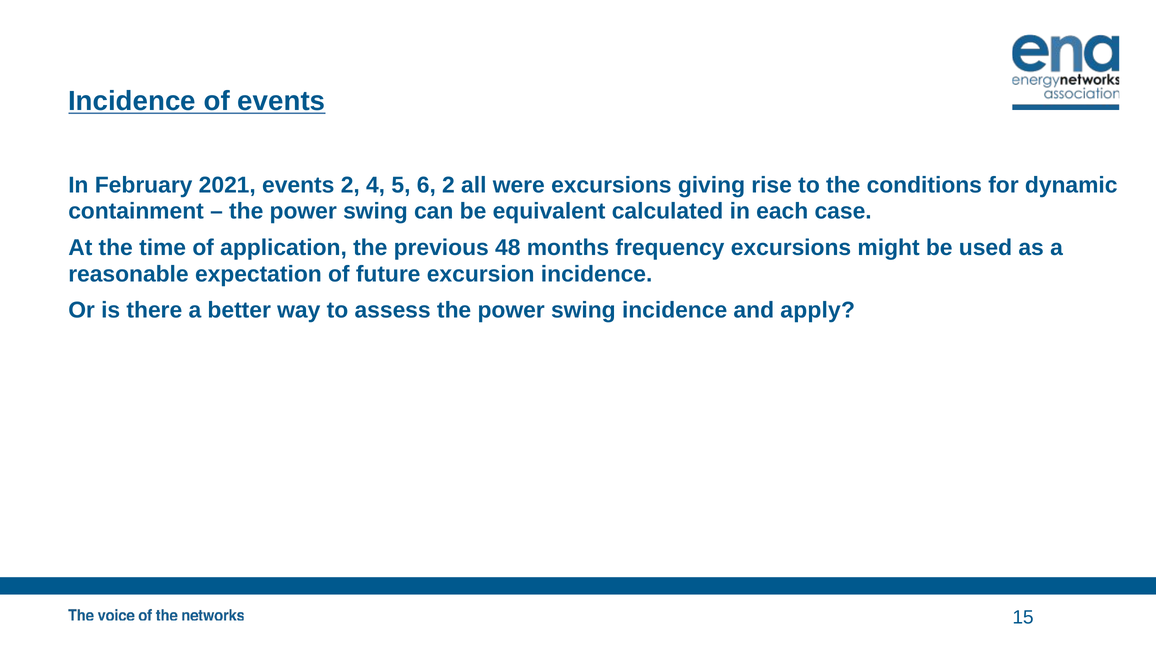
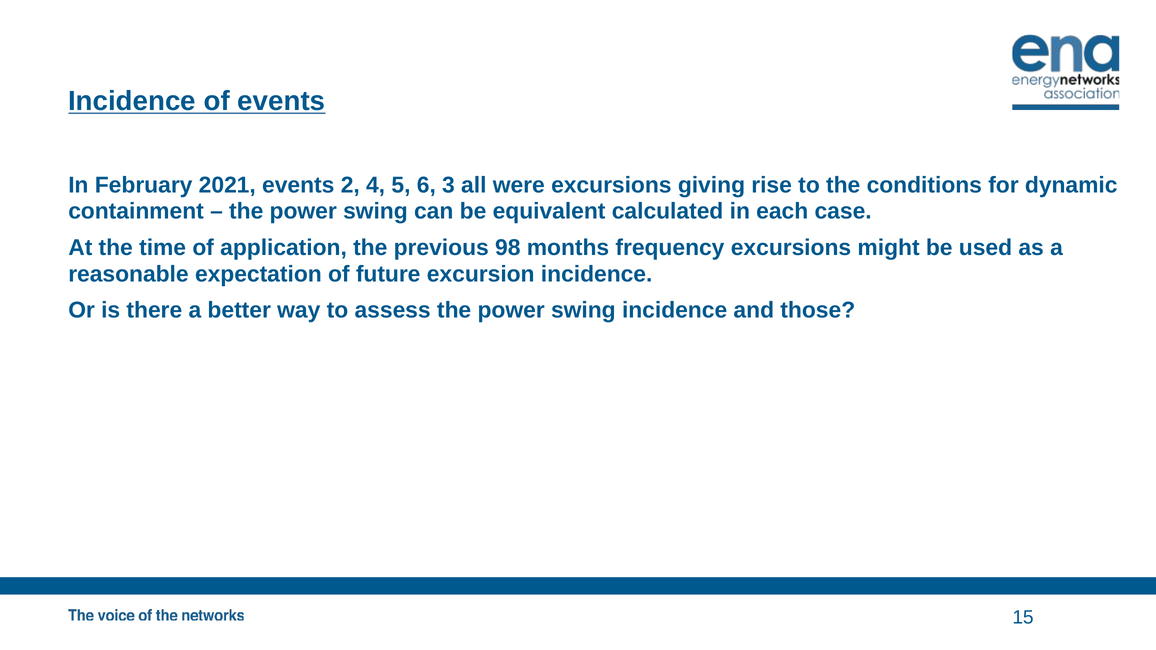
6 2: 2 -> 3
48: 48 -> 98
apply: apply -> those
